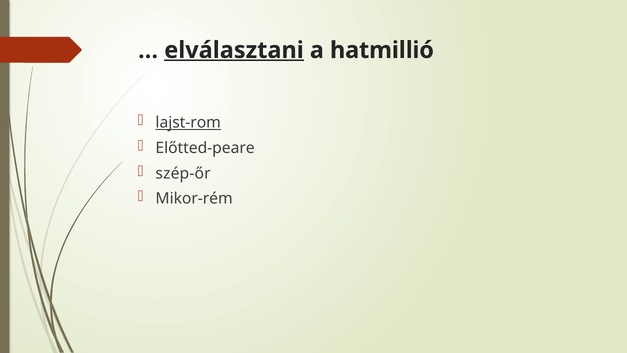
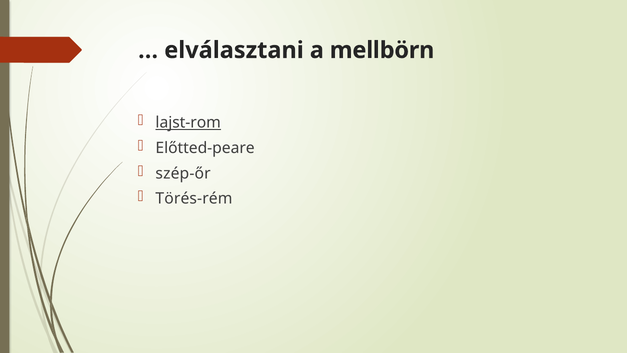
elválasztani underline: present -> none
hatmillió: hatmillió -> mellbörn
Mikor-rém: Mikor-rém -> Törés-rém
